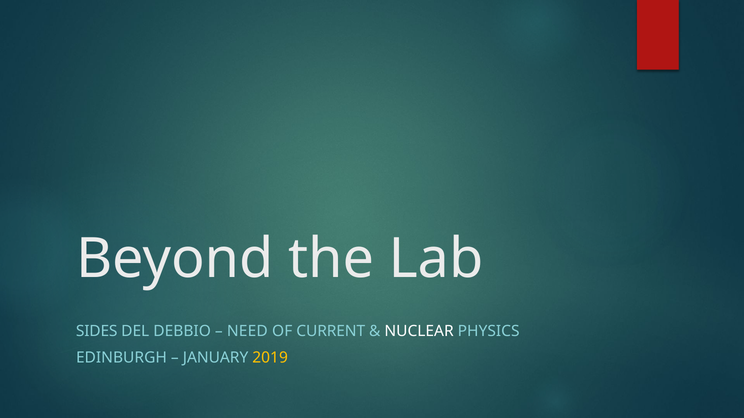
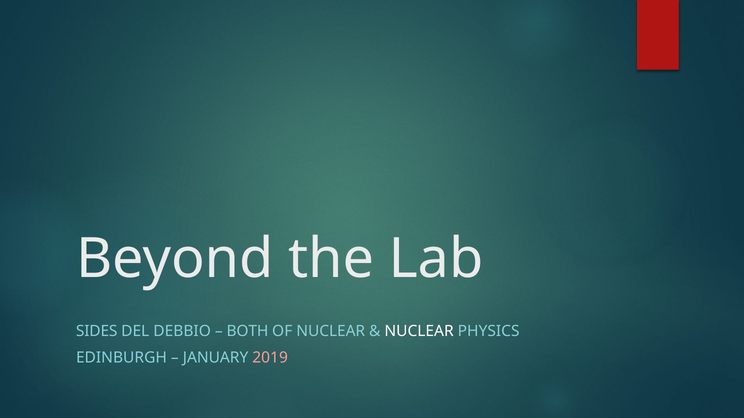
NEED: NEED -> BOTH
OF CURRENT: CURRENT -> NUCLEAR
2019 colour: yellow -> pink
